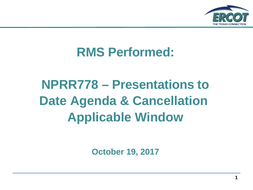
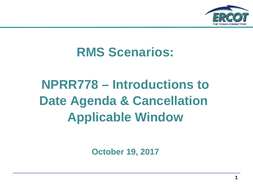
Performed: Performed -> Scenarios
Presentations: Presentations -> Introductions
